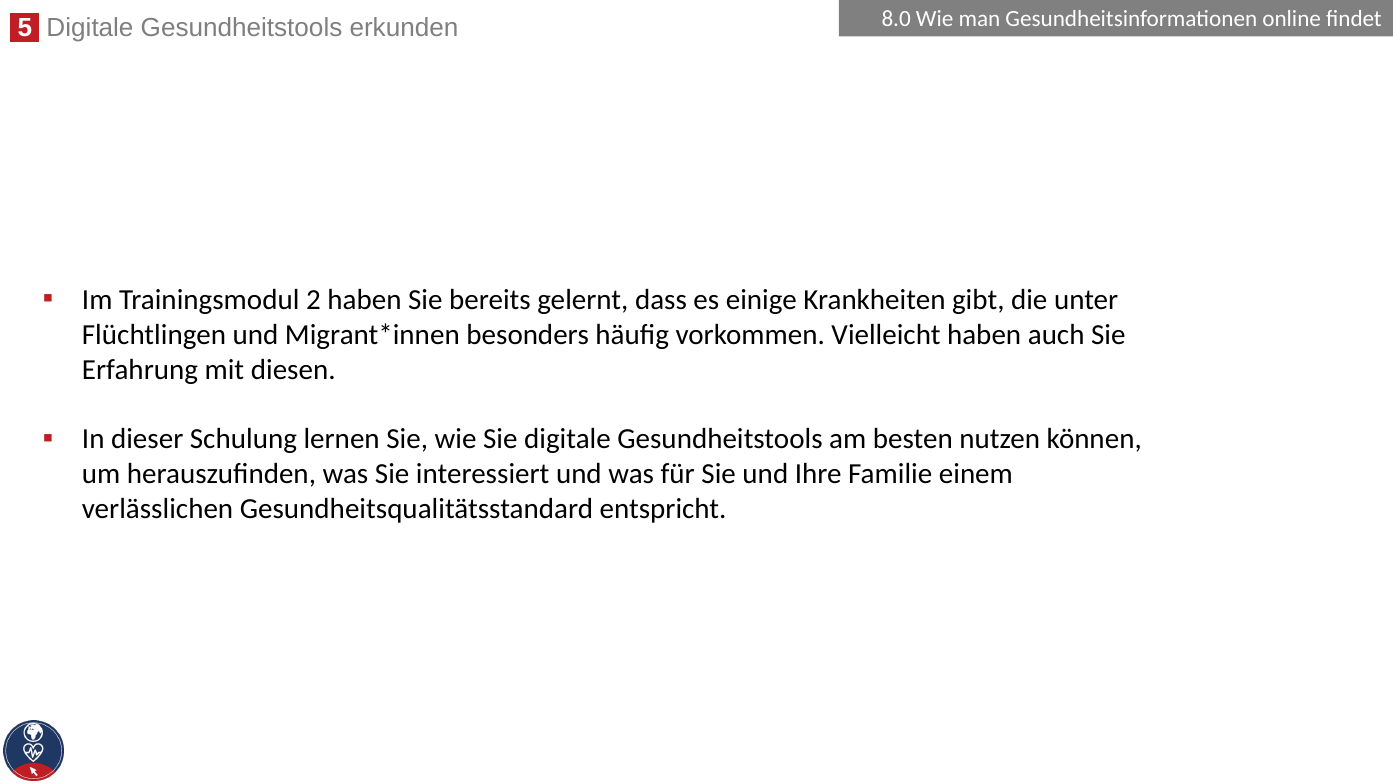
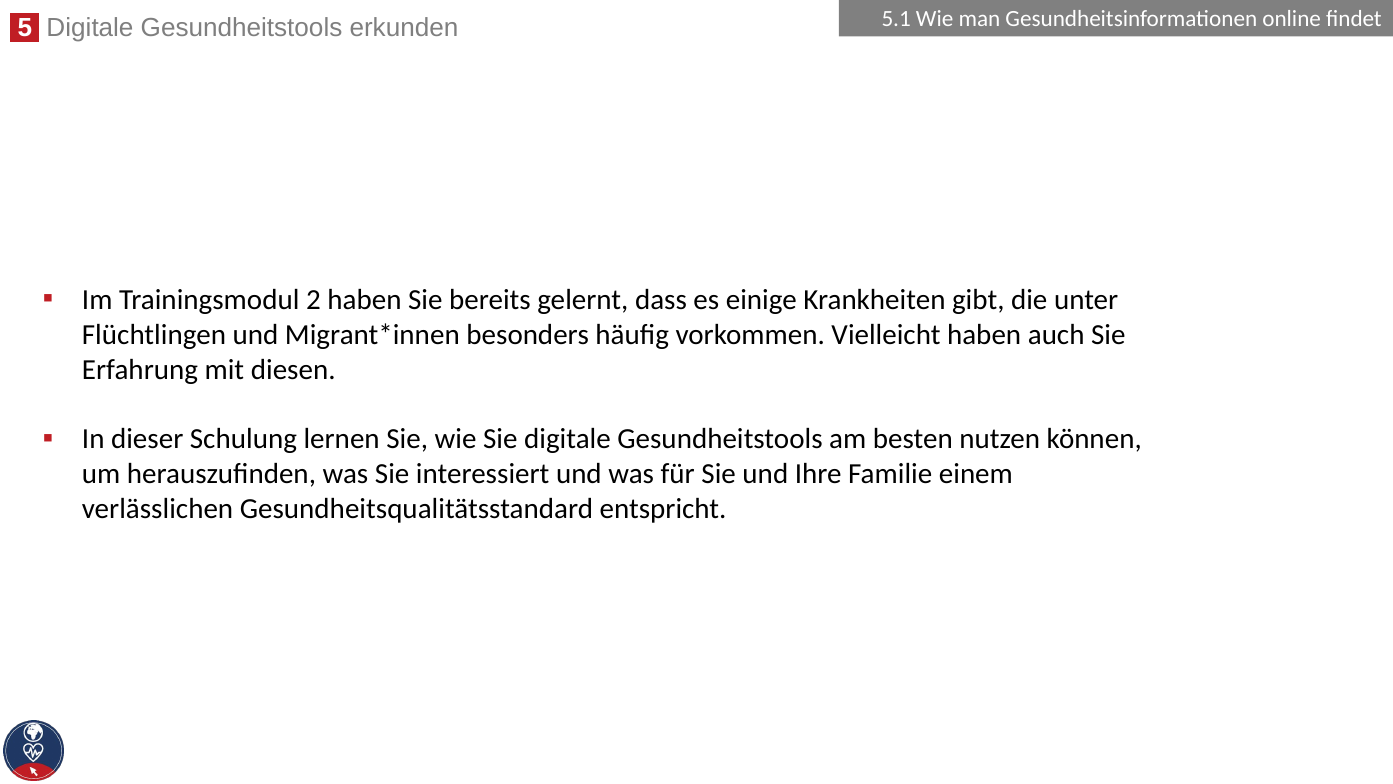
8.0: 8.0 -> 5.1
